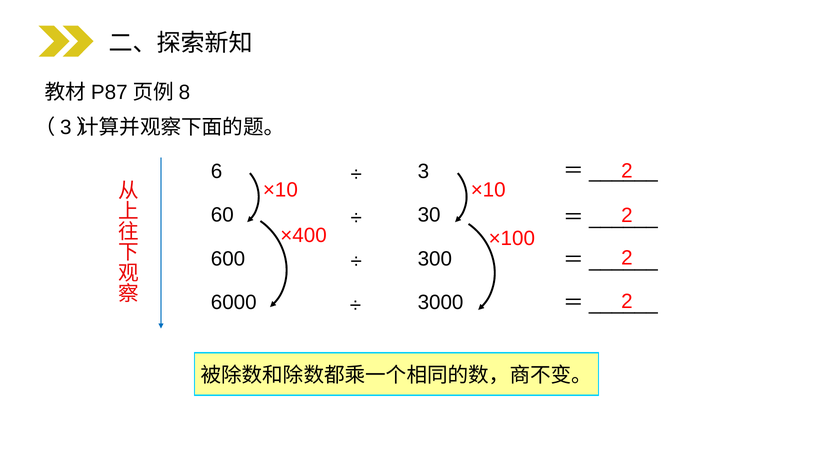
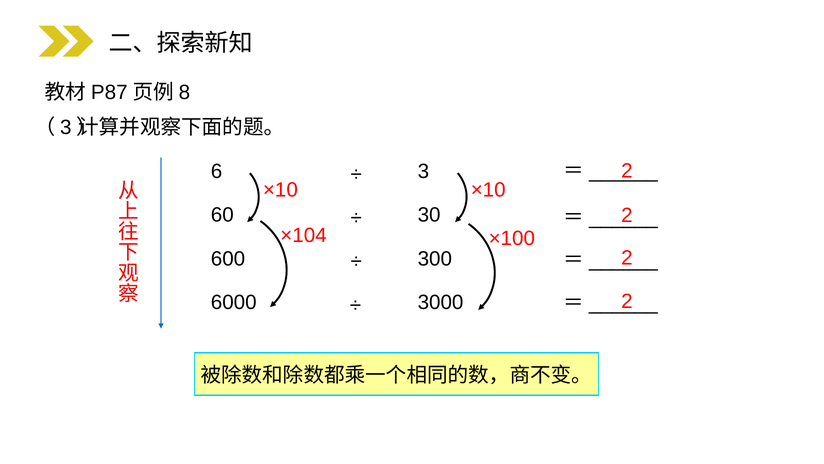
×400: ×400 -> ×104
